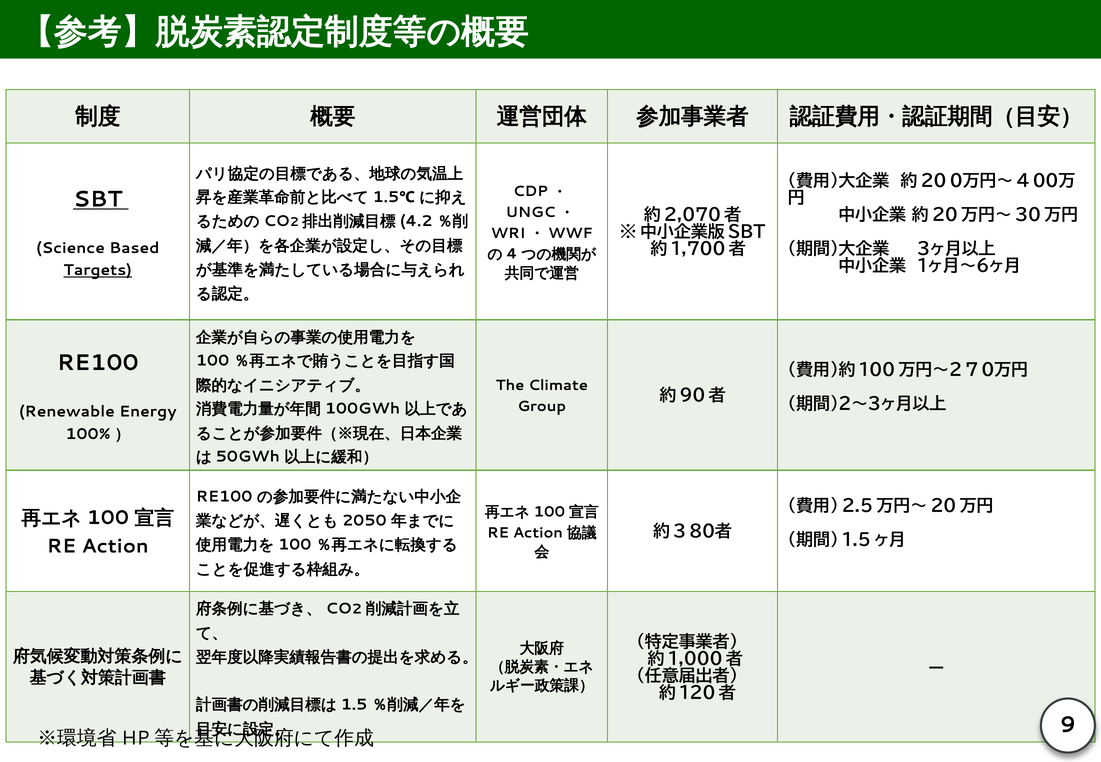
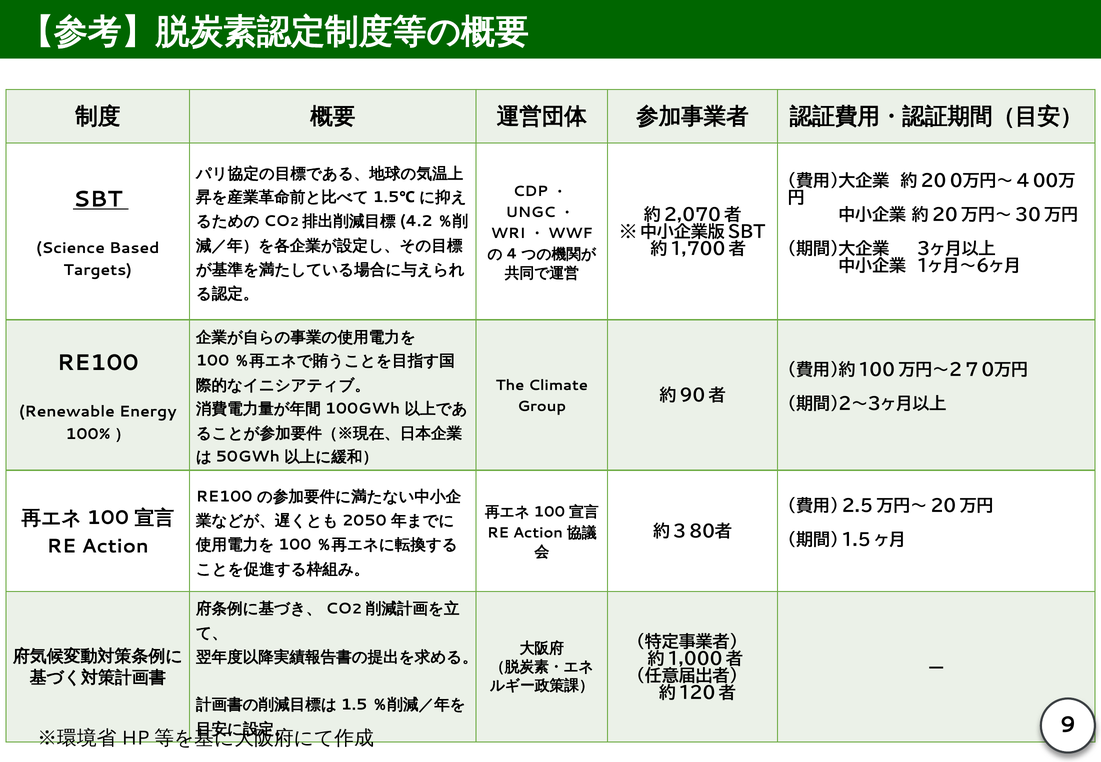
Targets underline: present -> none
